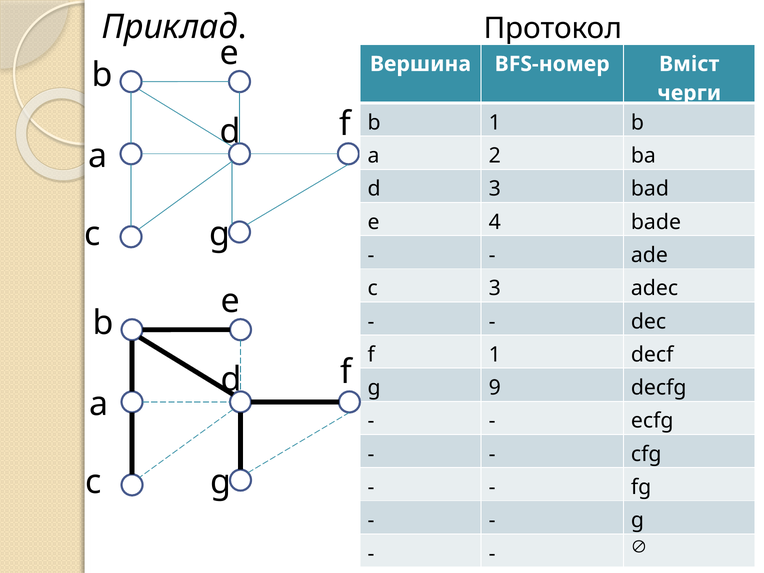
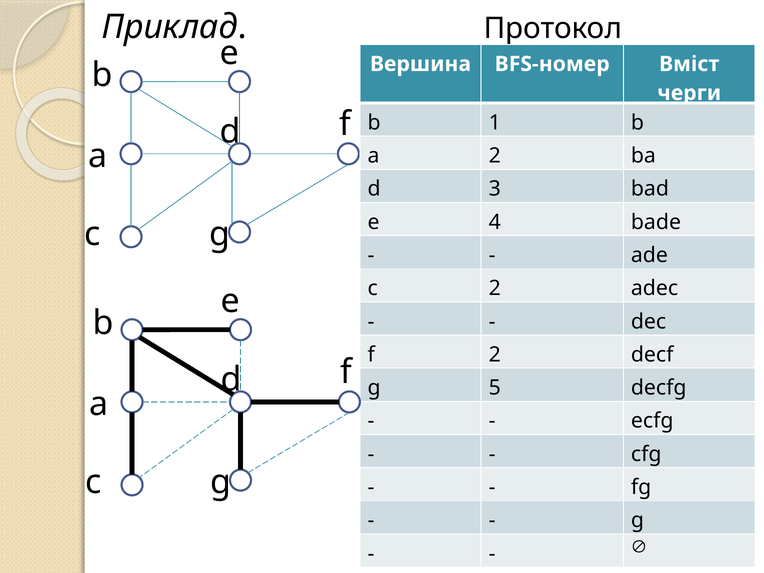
c 3: 3 -> 2
f 1: 1 -> 2
9: 9 -> 5
